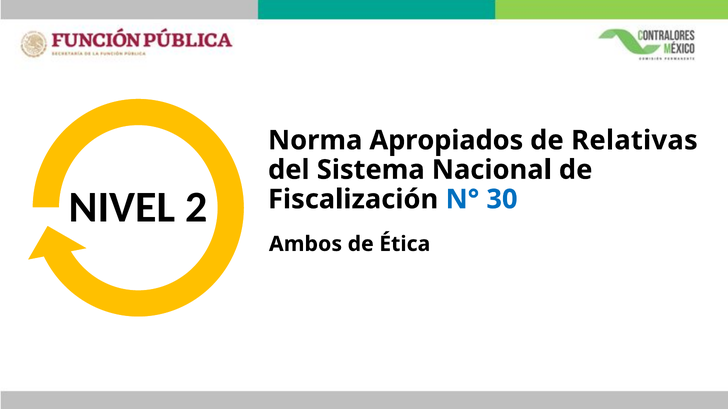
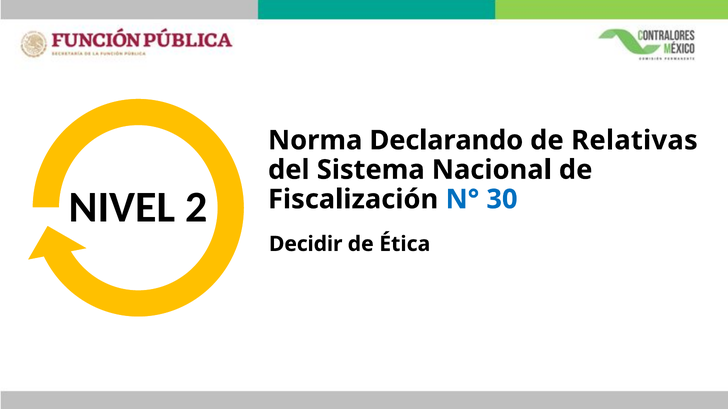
Apropiados: Apropiados -> Declarando
Ambos: Ambos -> Decidir
